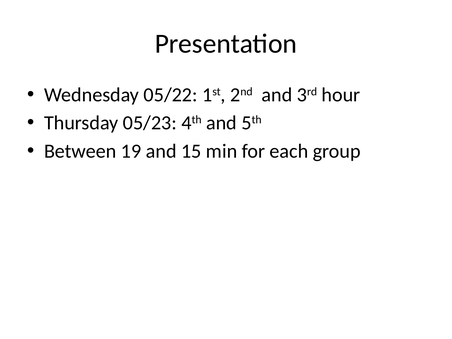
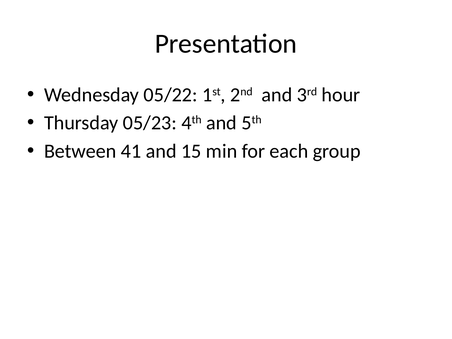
19: 19 -> 41
